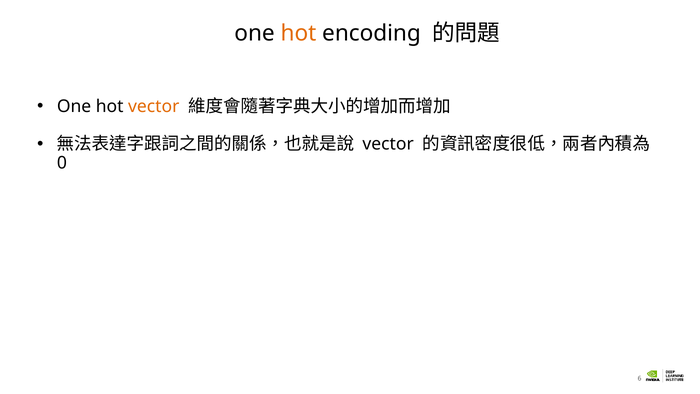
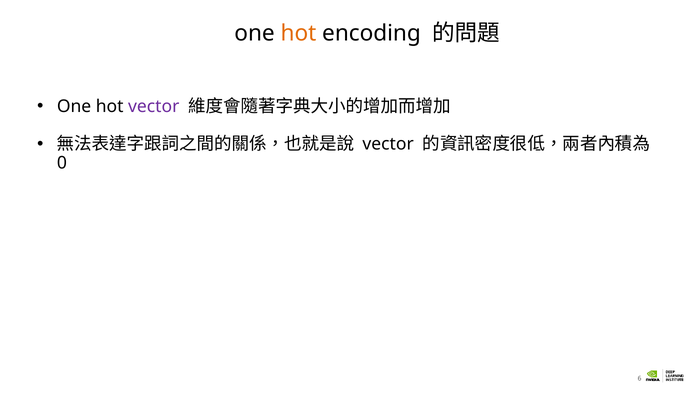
vector at (154, 106) colour: orange -> purple
